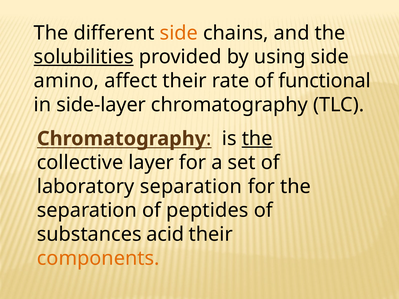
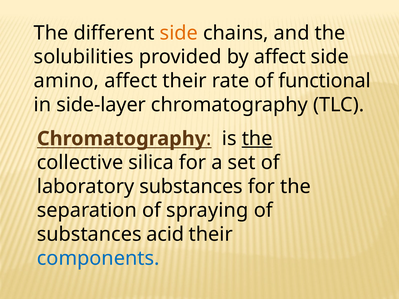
solubilities underline: present -> none
by using: using -> affect
layer: layer -> silica
laboratory separation: separation -> substances
peptides: peptides -> spraying
components colour: orange -> blue
